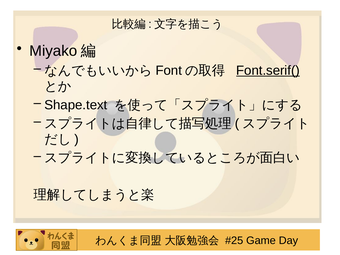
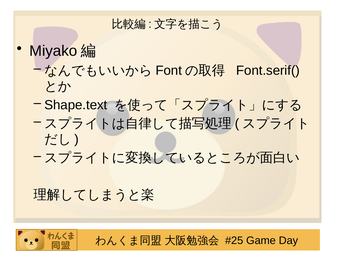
Font.serif( underline: present -> none
